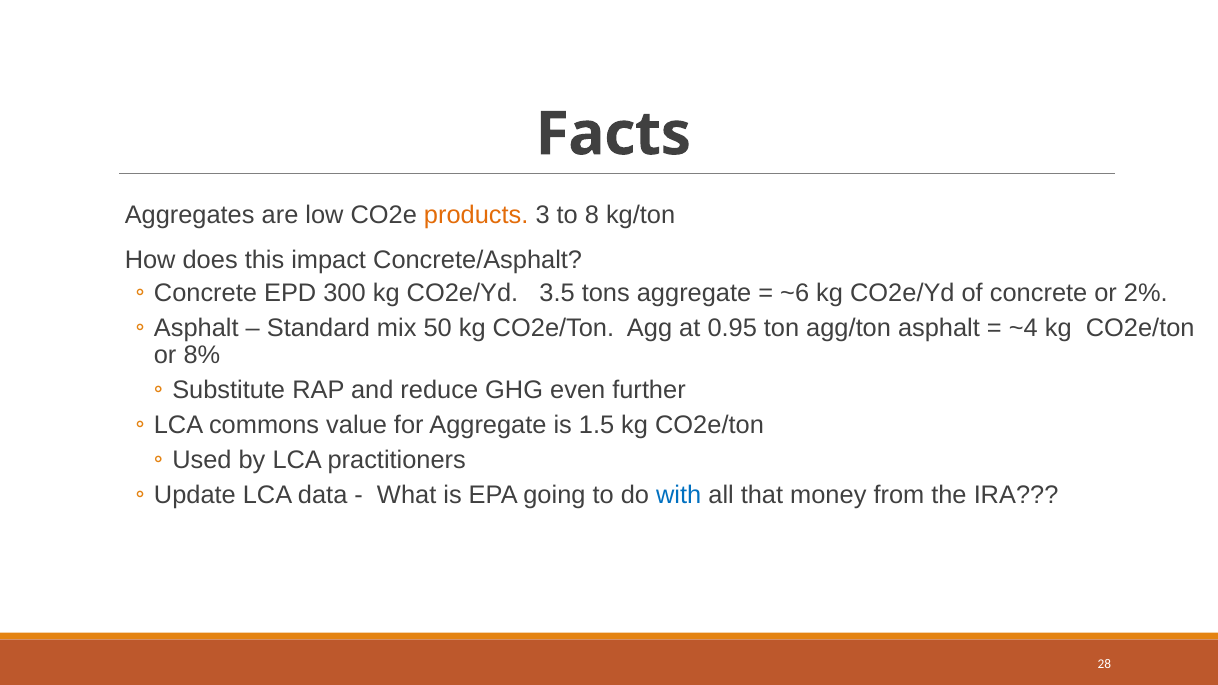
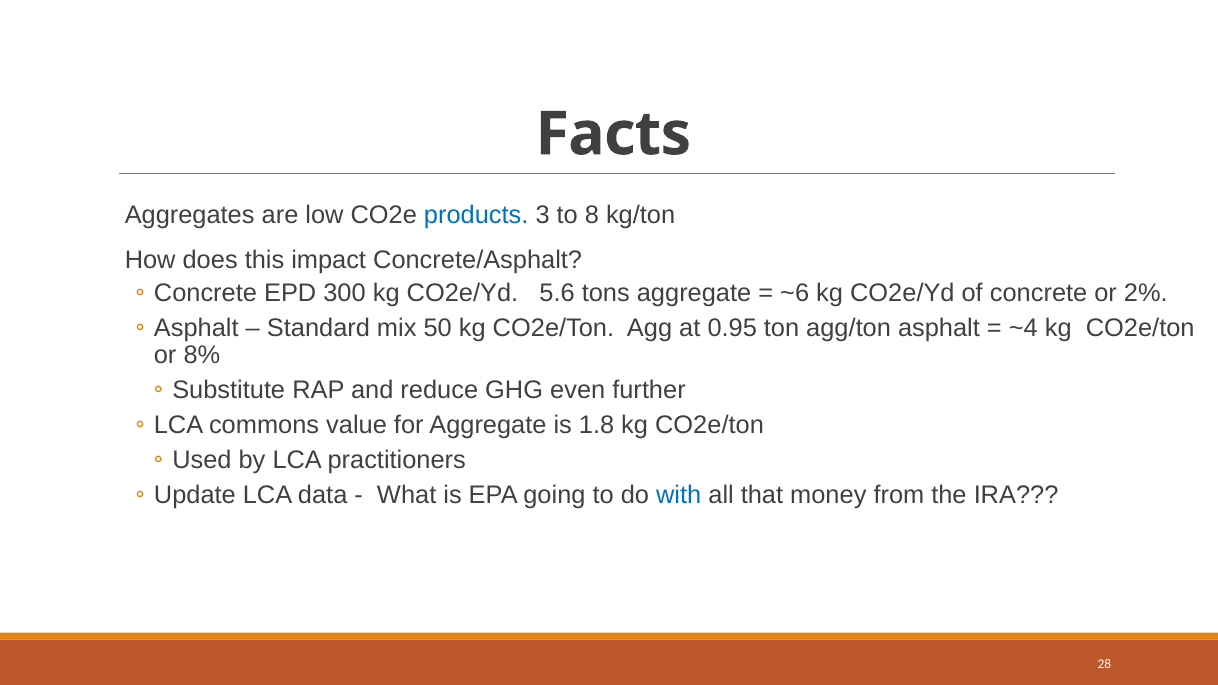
products colour: orange -> blue
3.5: 3.5 -> 5.6
1.5: 1.5 -> 1.8
